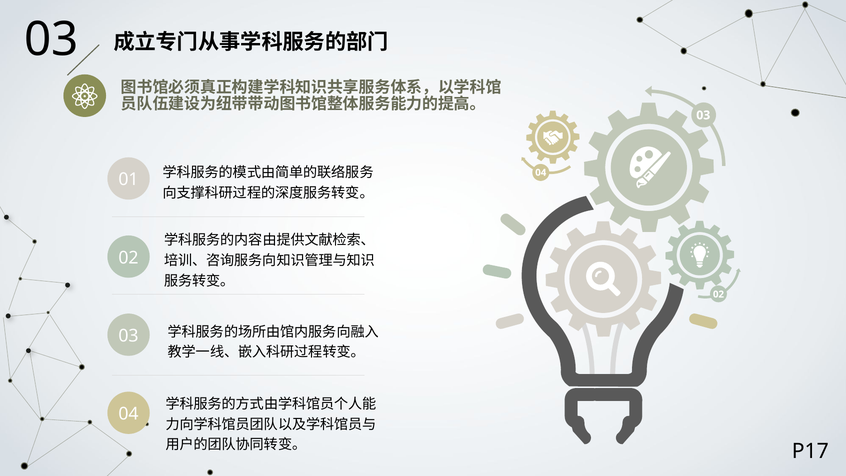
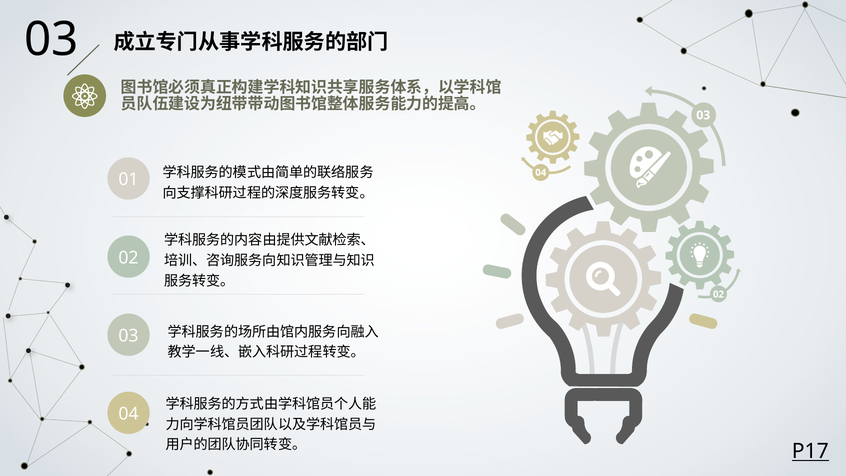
P17 underline: none -> present
